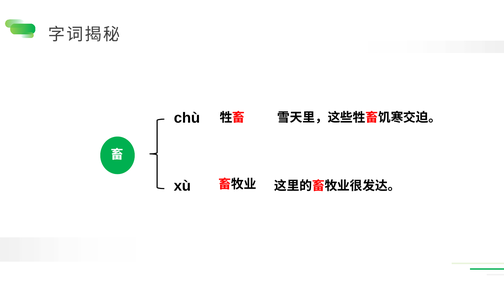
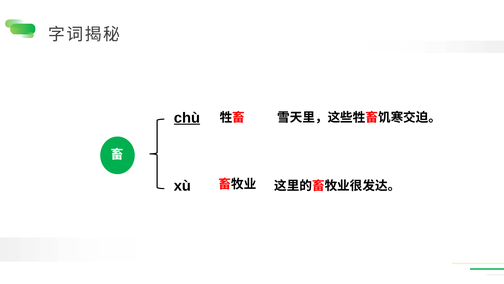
chù underline: none -> present
